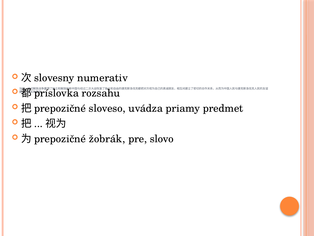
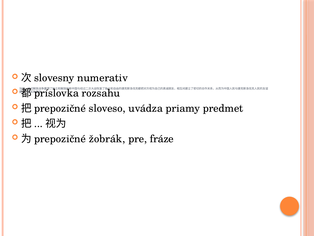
slovo: slovo -> fráze
